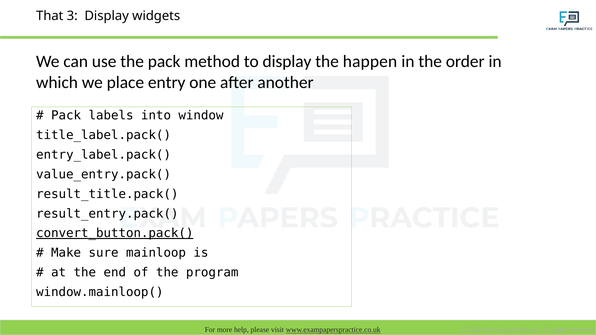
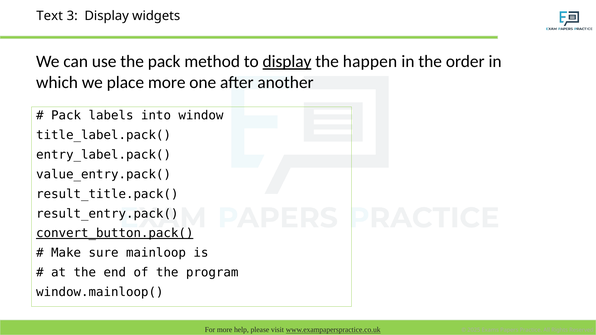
That: That -> Text
display at (287, 62) underline: none -> present
place entry: entry -> more
